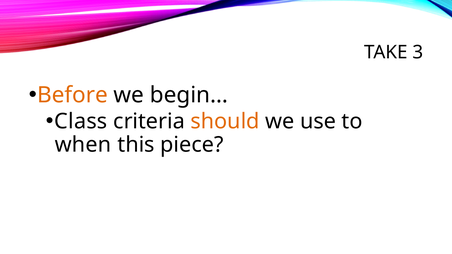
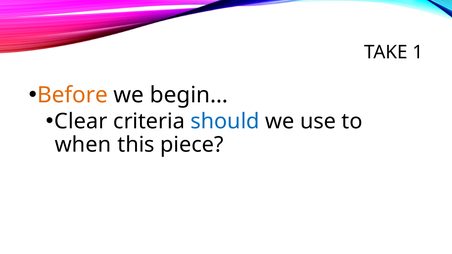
3: 3 -> 1
Class: Class -> Clear
should colour: orange -> blue
